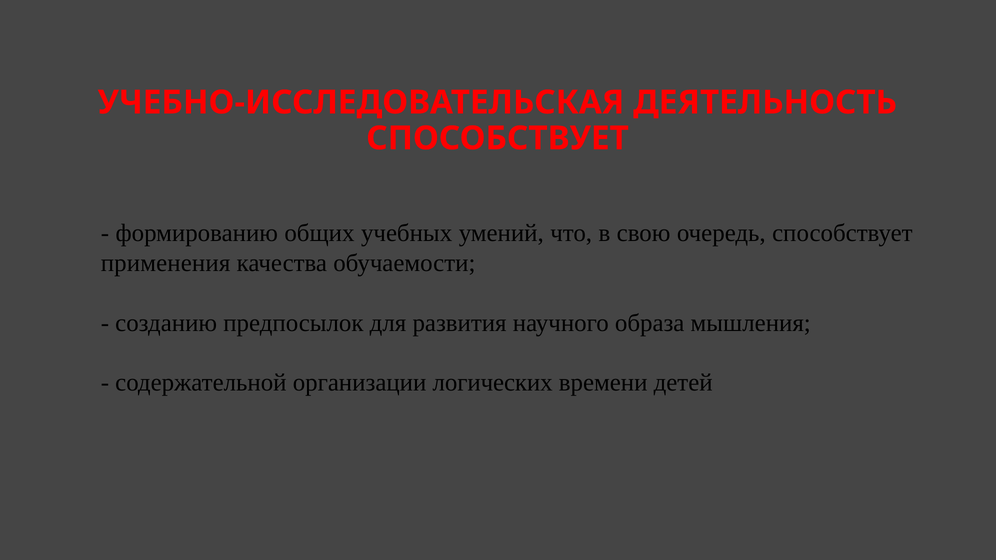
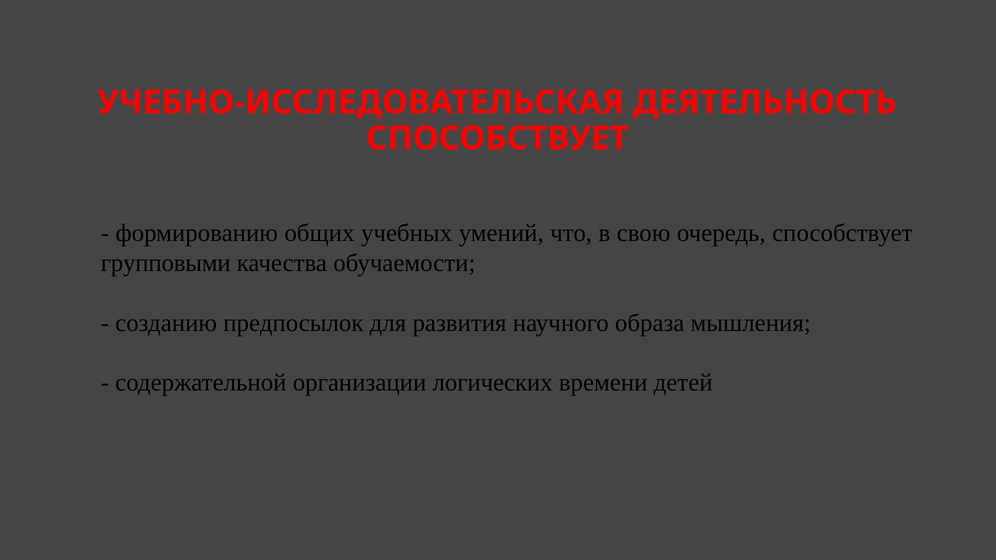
применения: применения -> групповыми
